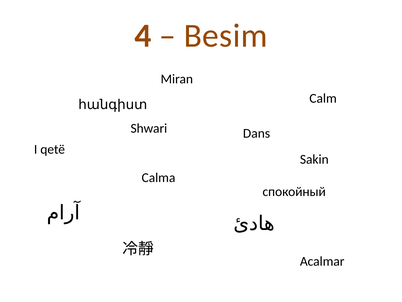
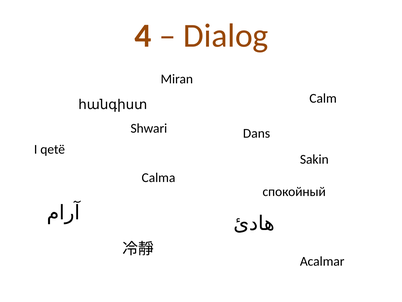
Besim: Besim -> Dialog
